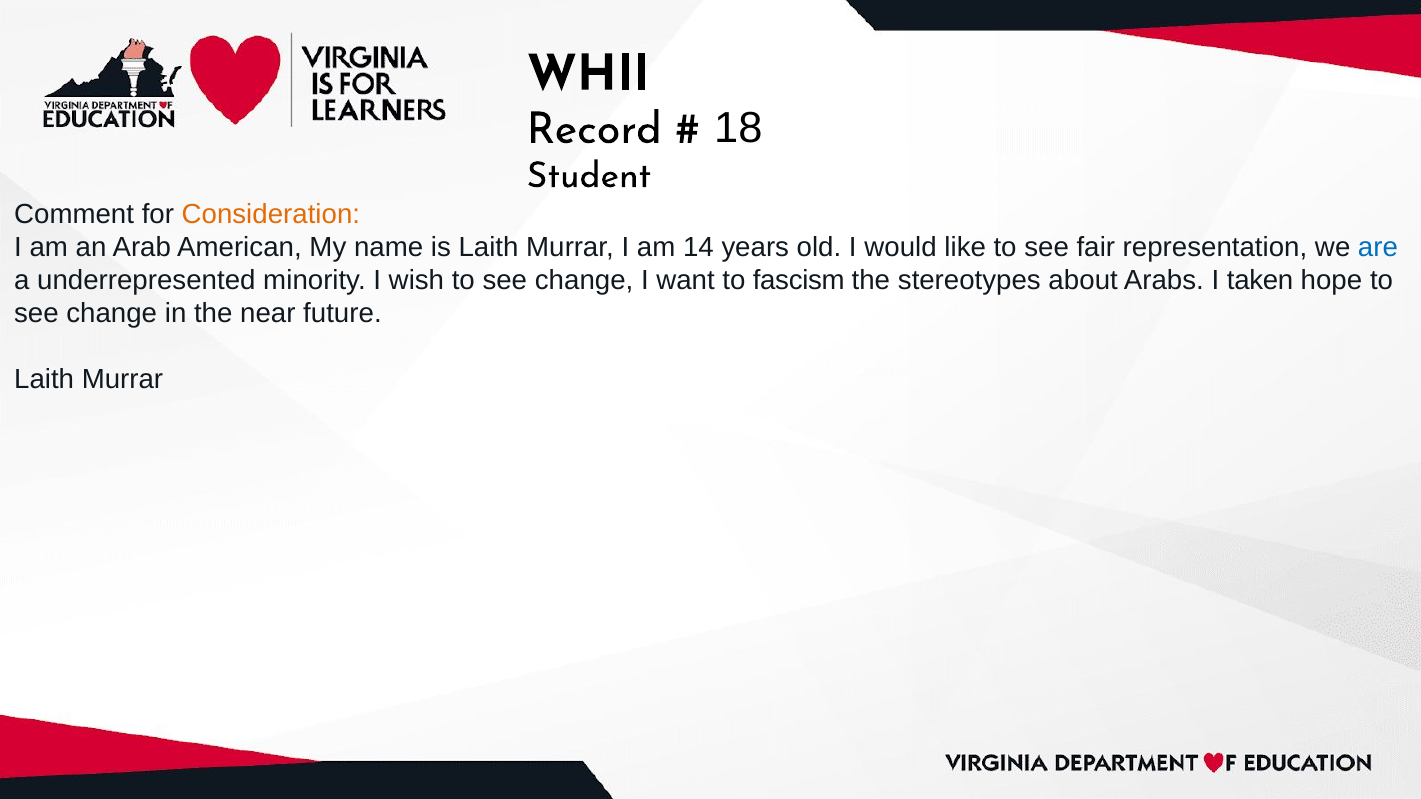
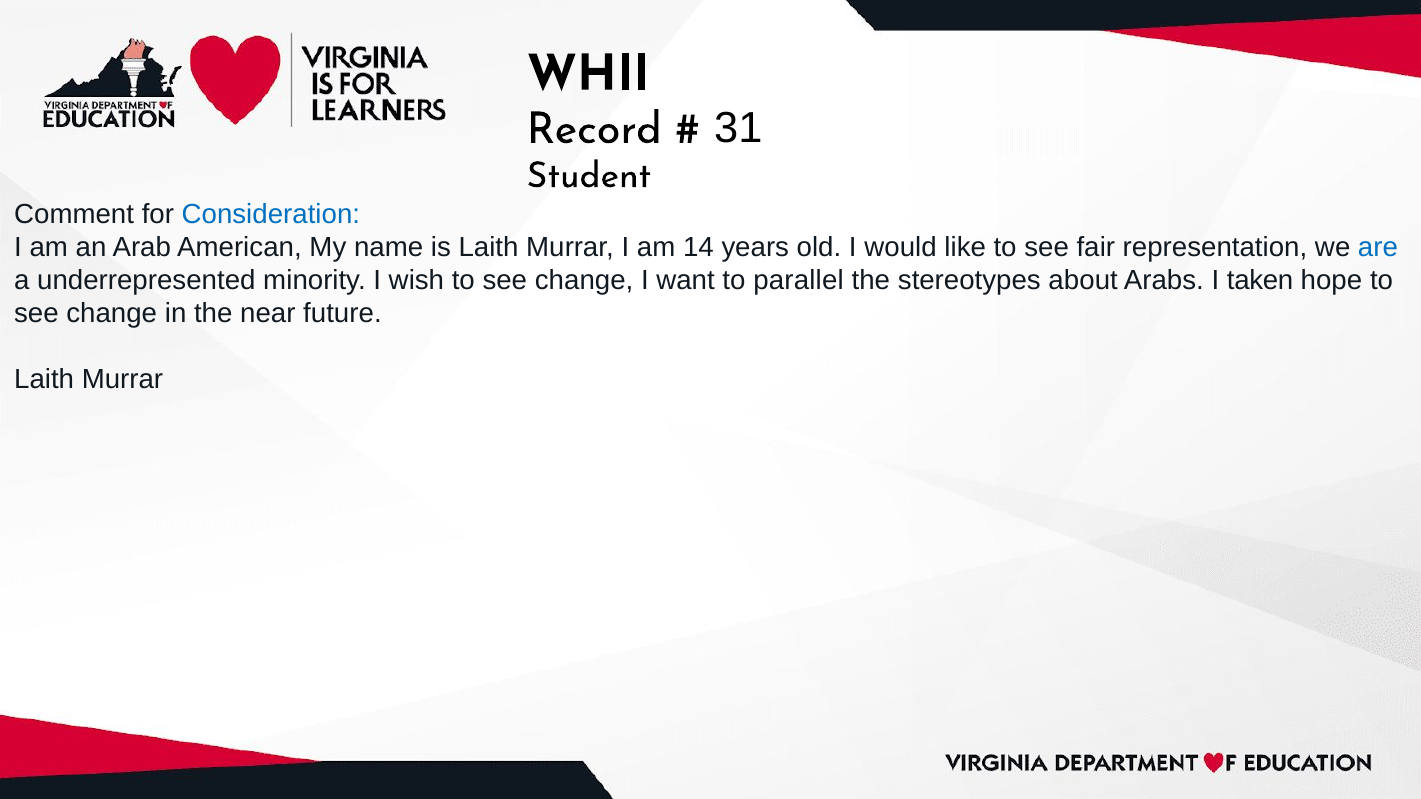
18: 18 -> 31
Consideration colour: orange -> blue
fascism: fascism -> parallel
